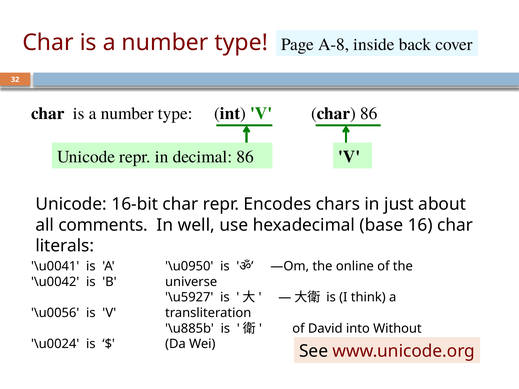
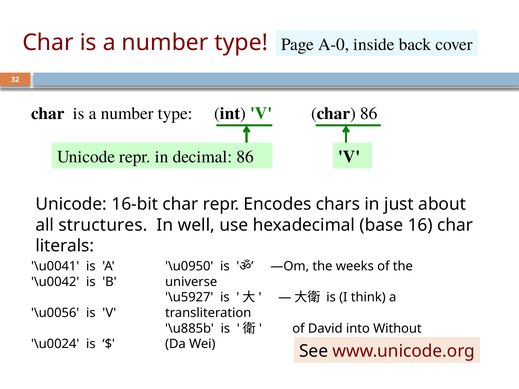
A-8: A-8 -> A-0
comments: comments -> structures
online: online -> weeks
